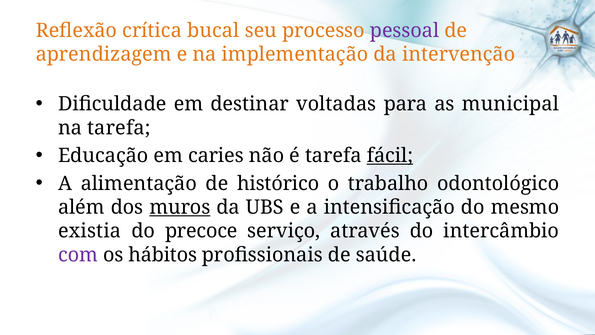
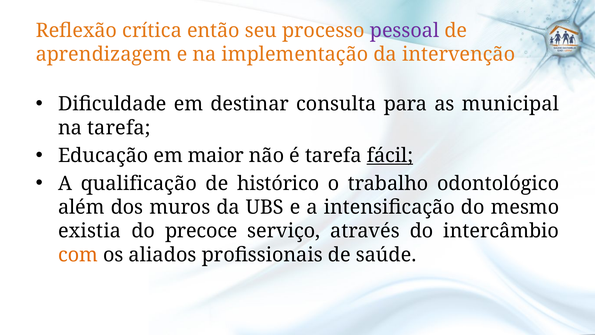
bucal: bucal -> então
voltadas: voltadas -> consulta
caries: caries -> maior
alimentação: alimentação -> qualificação
muros underline: present -> none
com colour: purple -> orange
hábitos: hábitos -> aliados
